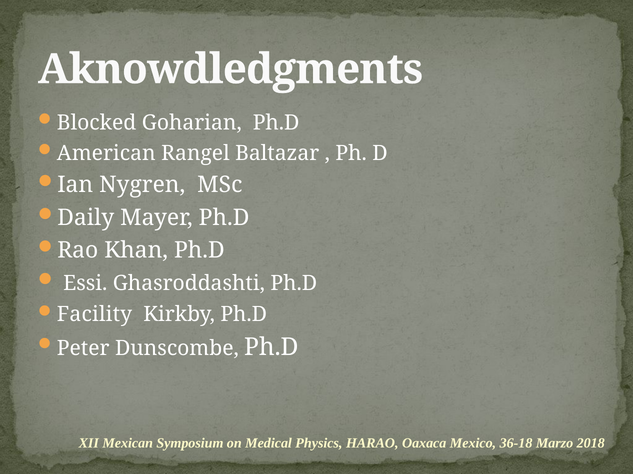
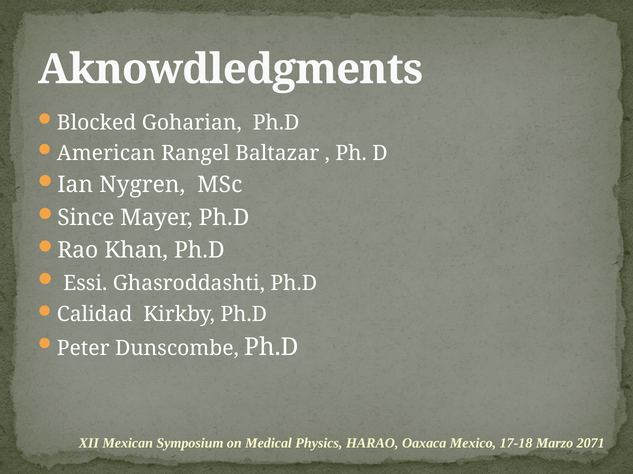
Daily: Daily -> Since
Facility: Facility -> Calidad
36-18: 36-18 -> 17-18
2018: 2018 -> 2071
